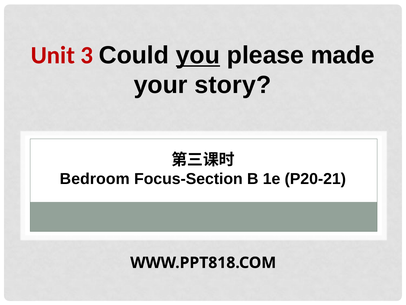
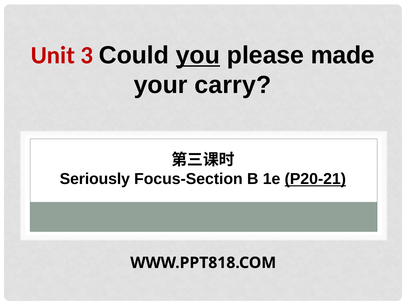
story: story -> carry
Bedroom: Bedroom -> Seriously
P20-21 underline: none -> present
